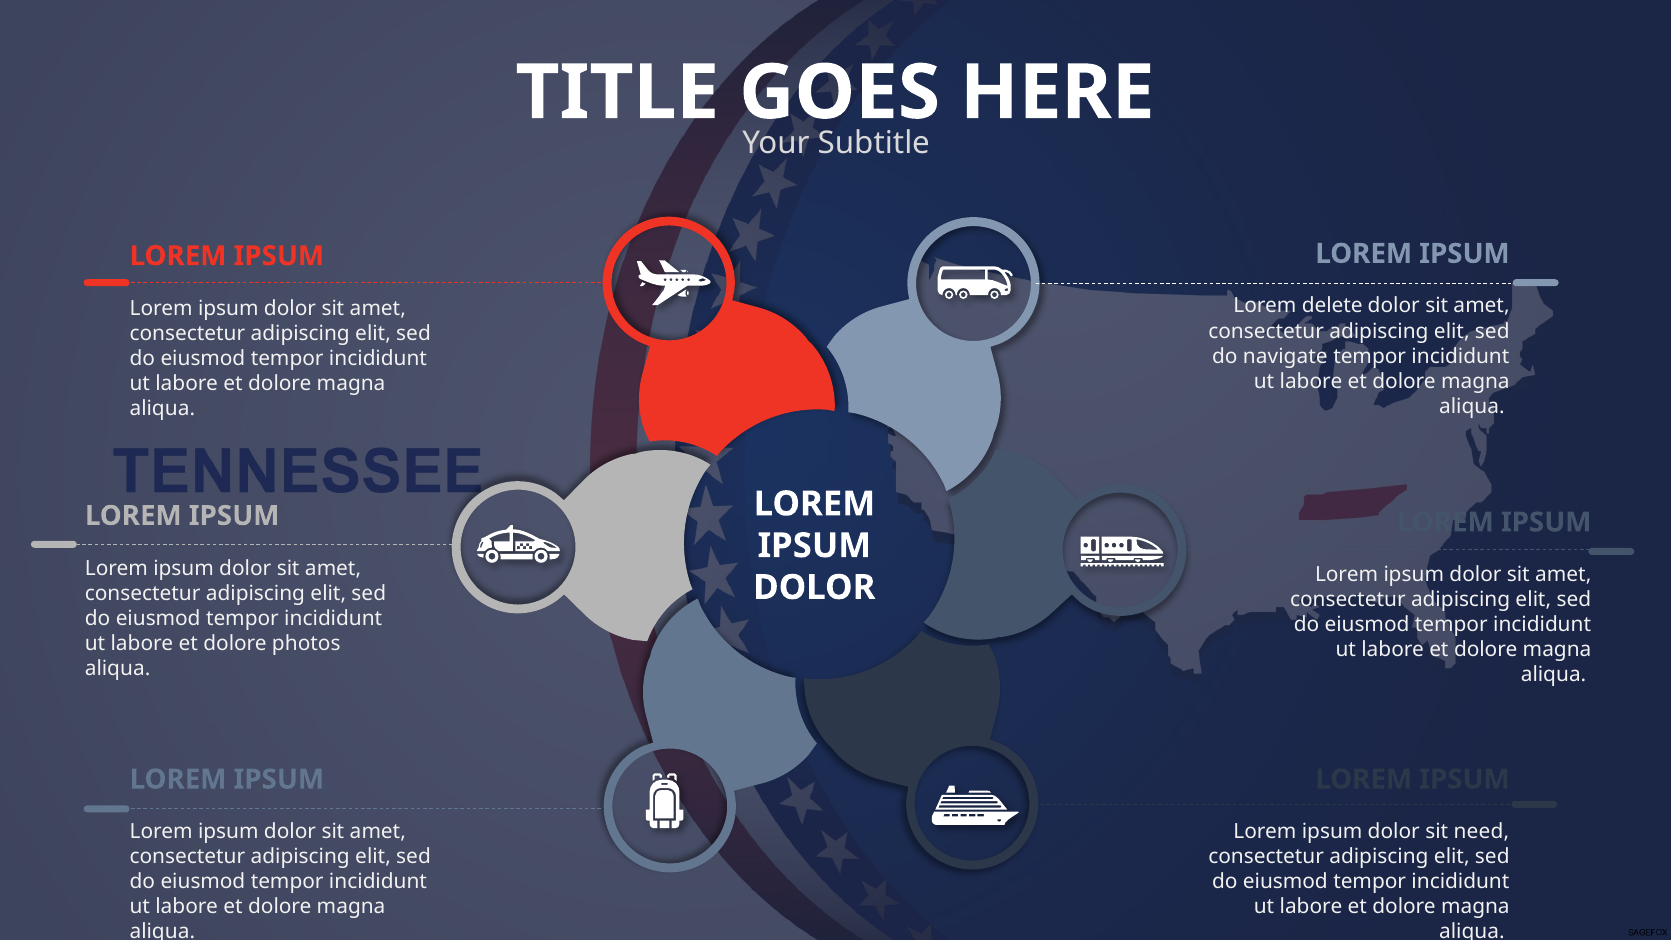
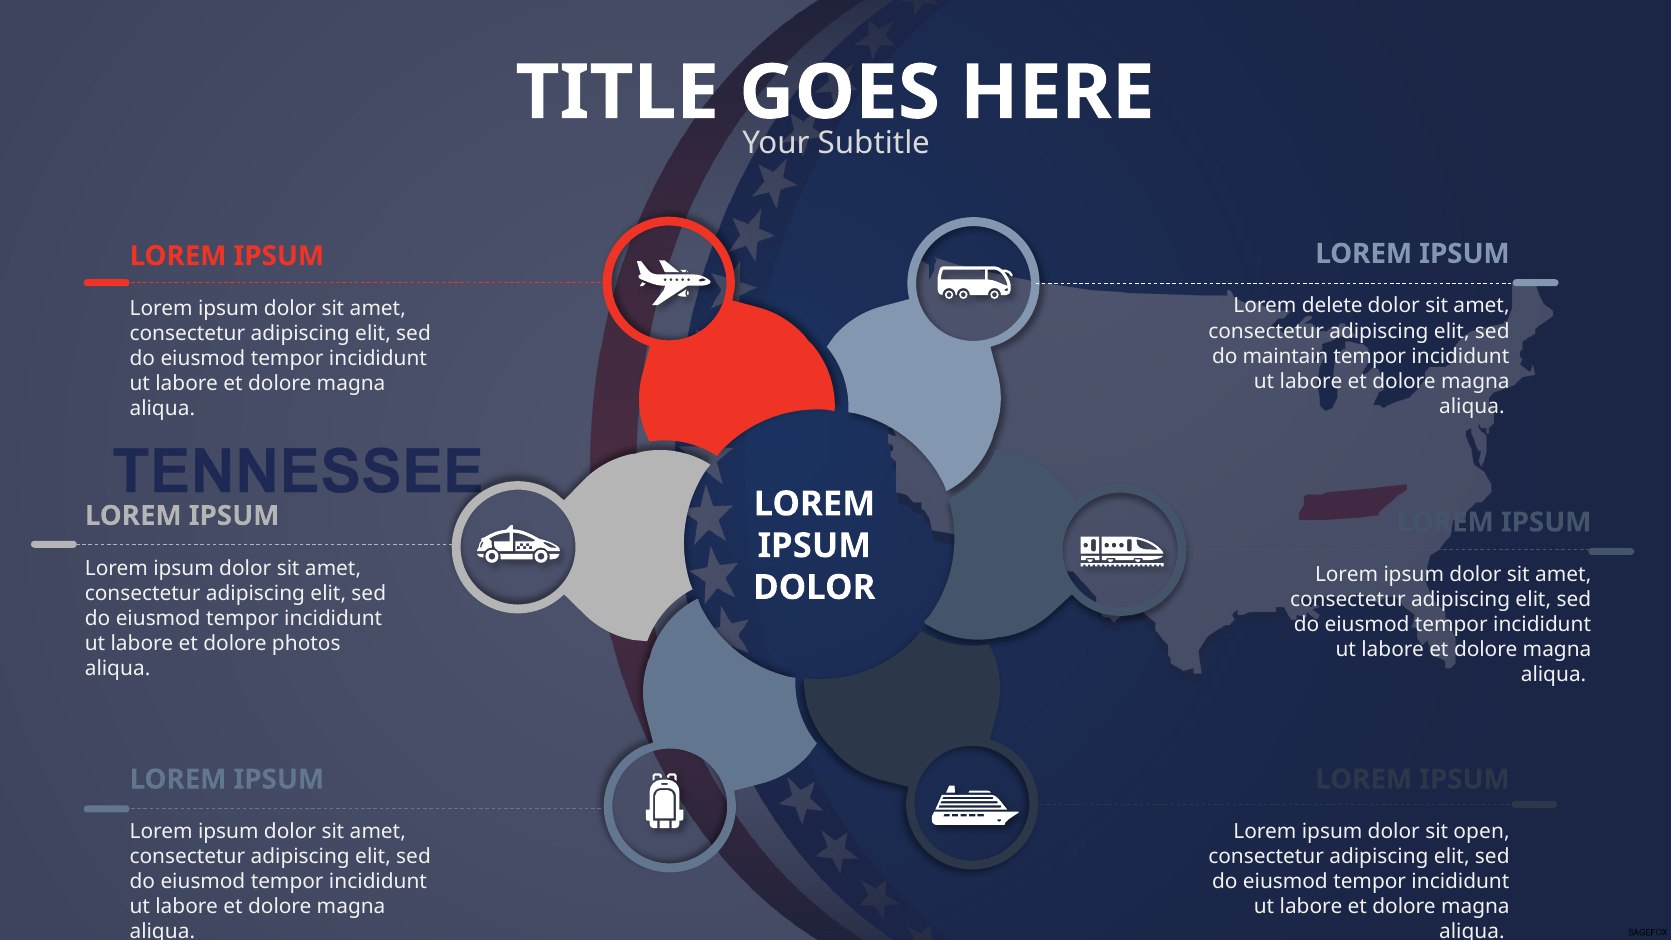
navigate: navigate -> maintain
need: need -> open
